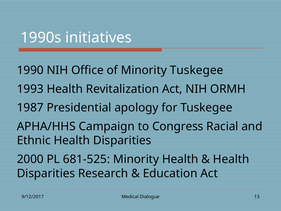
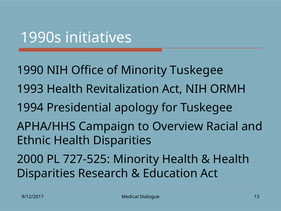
1987: 1987 -> 1994
Congress: Congress -> Overview
681-525: 681-525 -> 727-525
